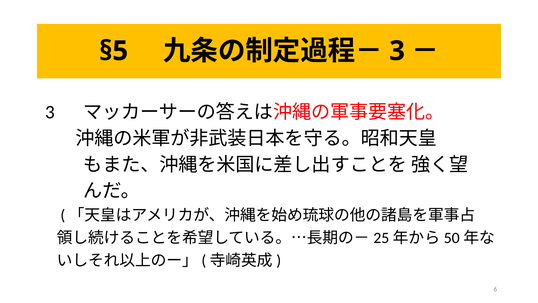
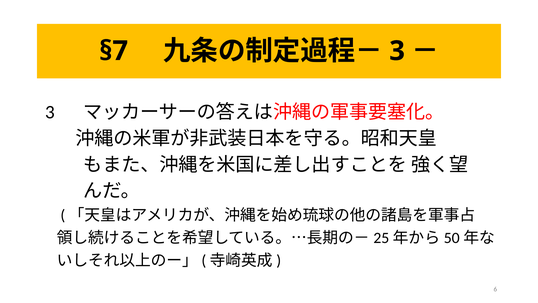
§5: §5 -> §7
